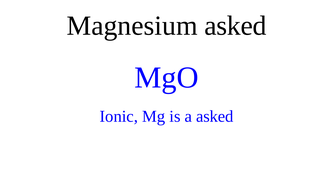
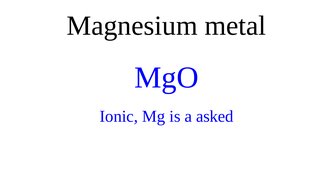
Magnesium asked: asked -> metal
